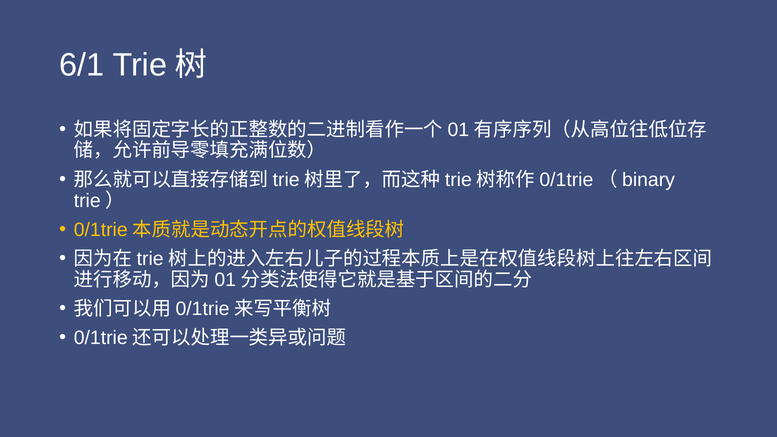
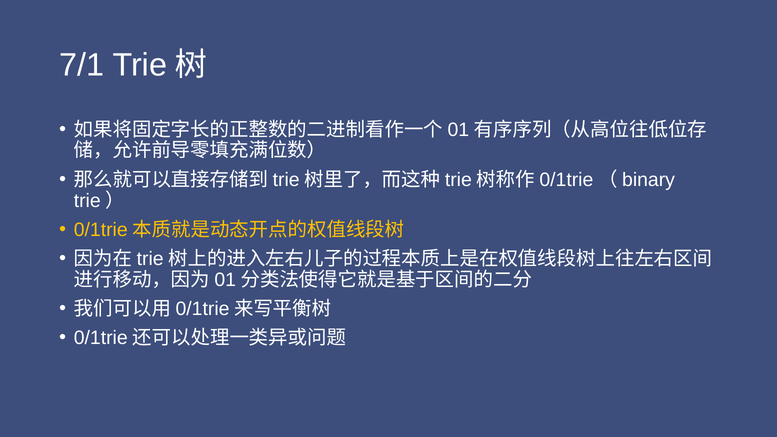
6/1: 6/1 -> 7/1
